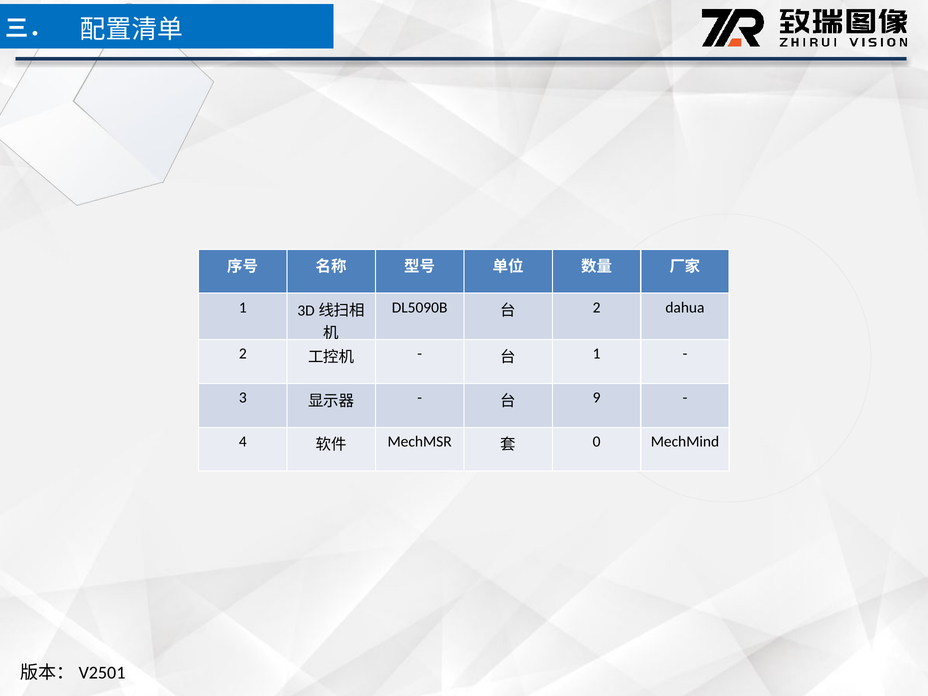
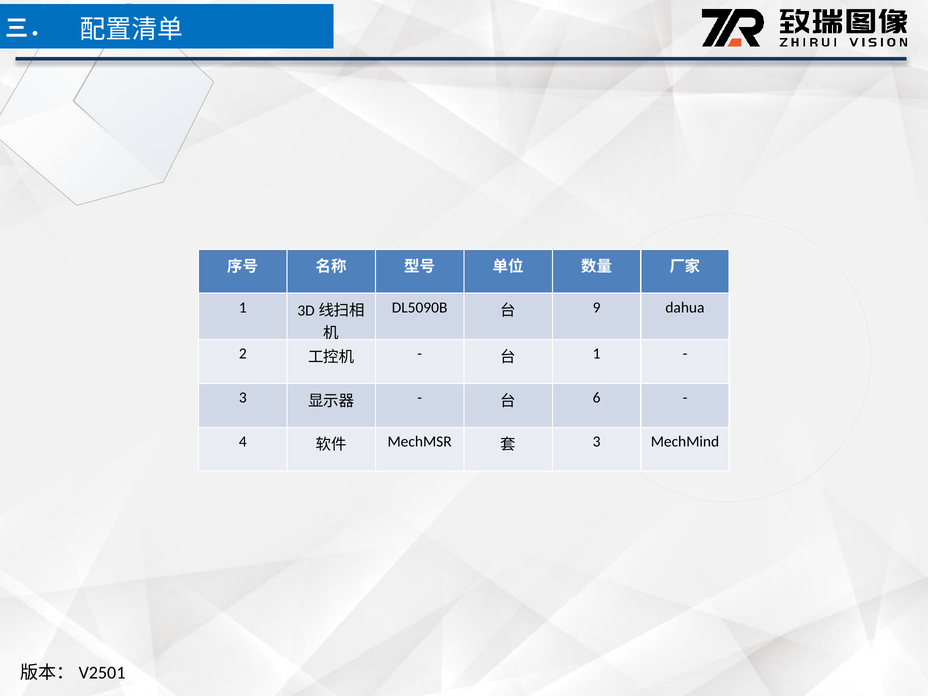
2 at (597, 307): 2 -> 9
9: 9 -> 6
0 at (597, 442): 0 -> 3
